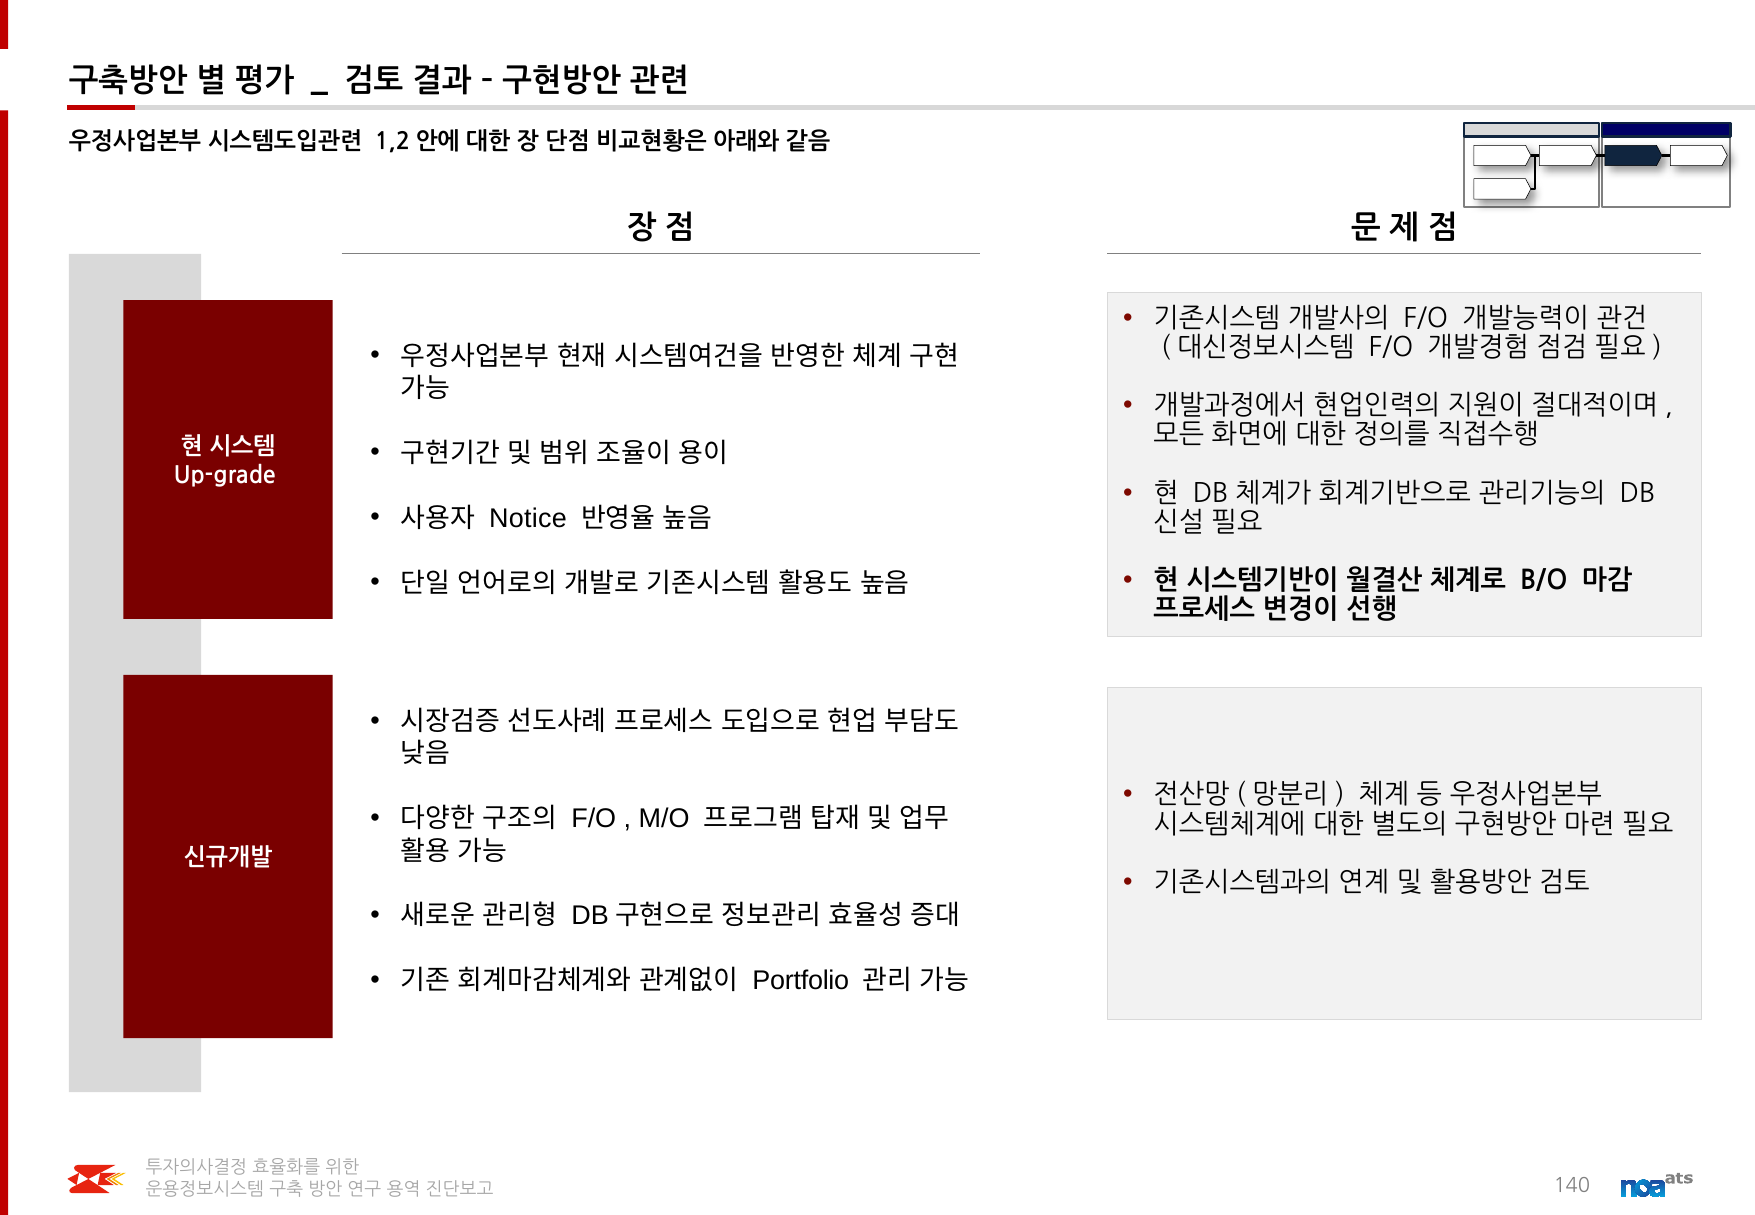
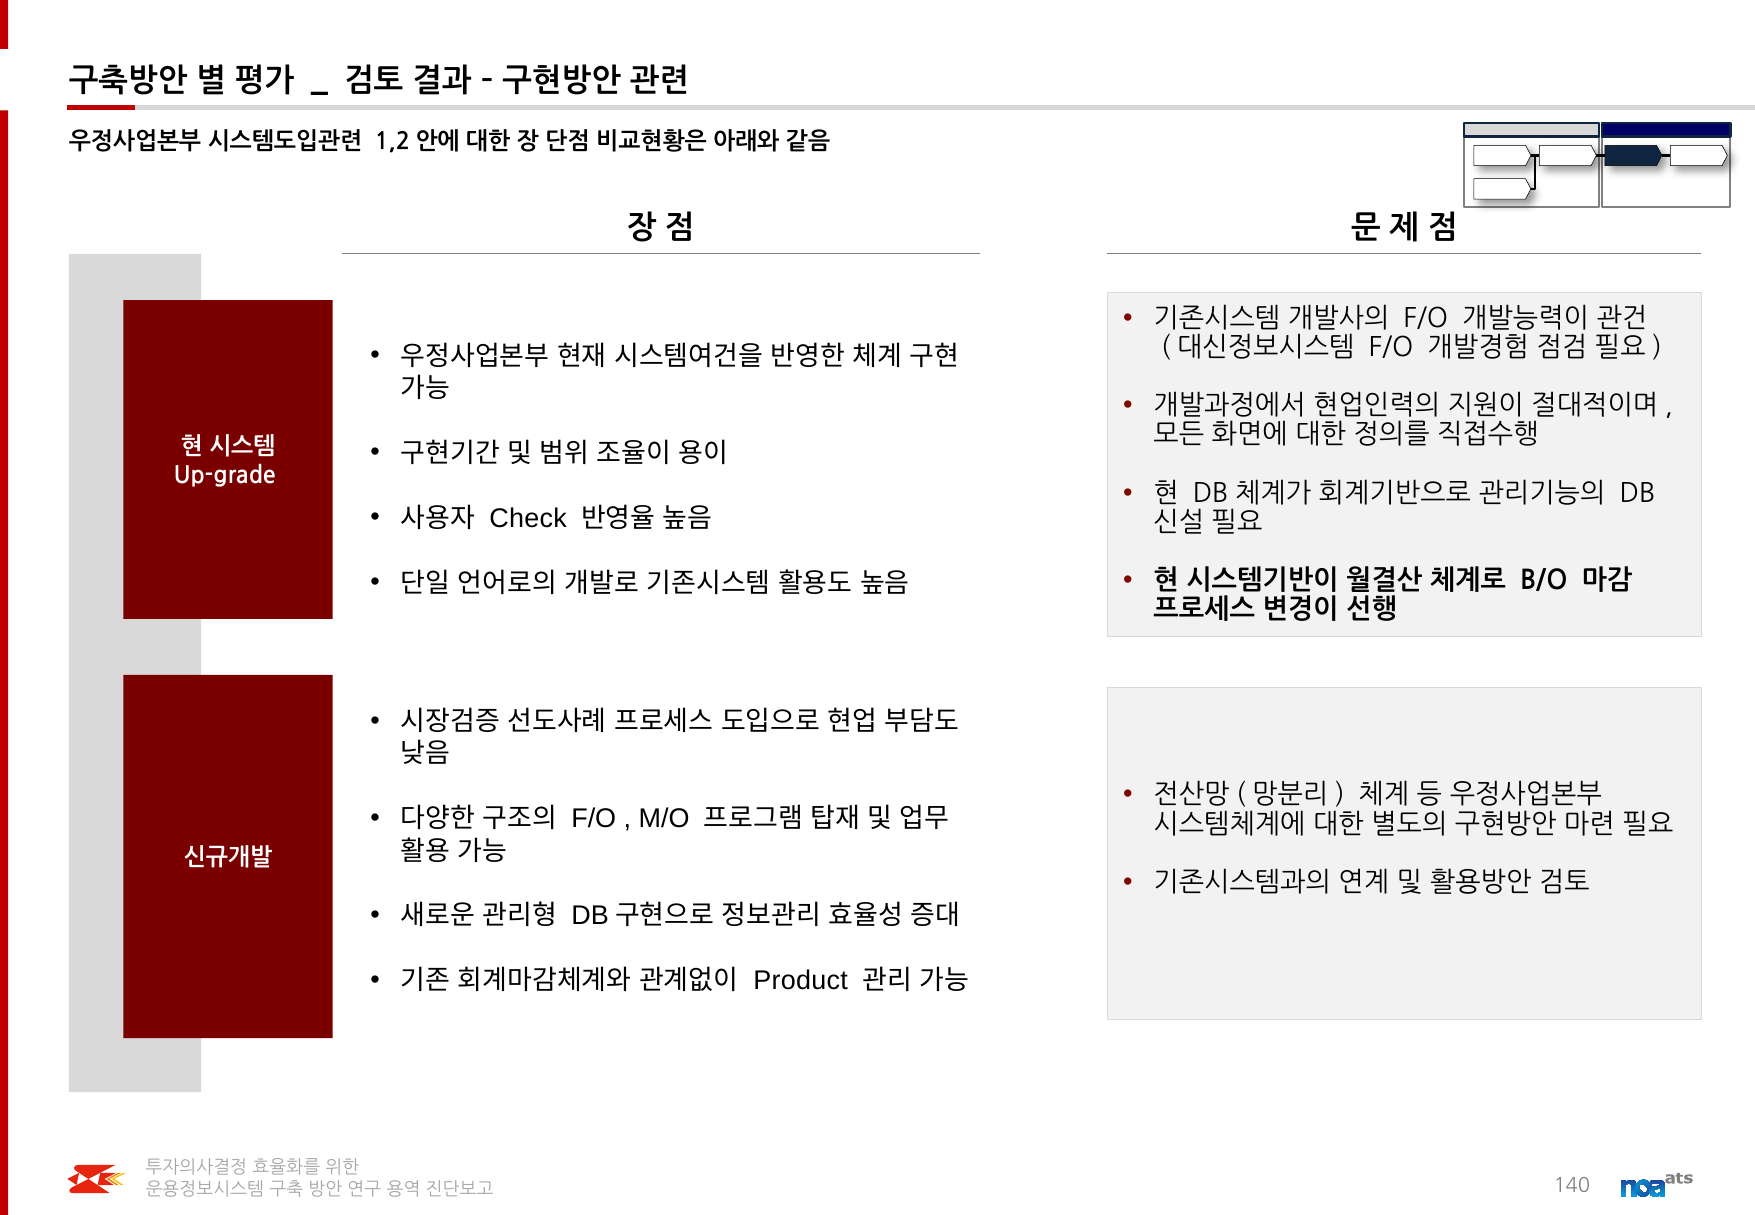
Notice: Notice -> Check
Portfolio: Portfolio -> Product
